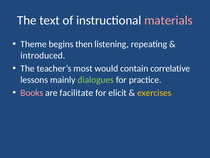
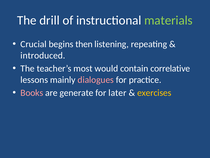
text: text -> drill
materials colour: pink -> light green
Theme: Theme -> Crucial
dialogues colour: light green -> pink
facilitate: facilitate -> generate
elicit: elicit -> later
